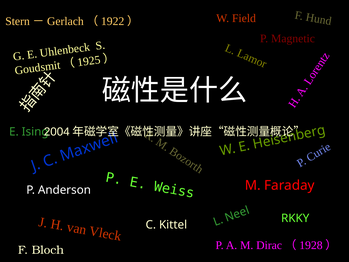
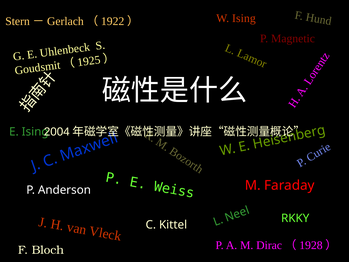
W Field: Field -> Ising
